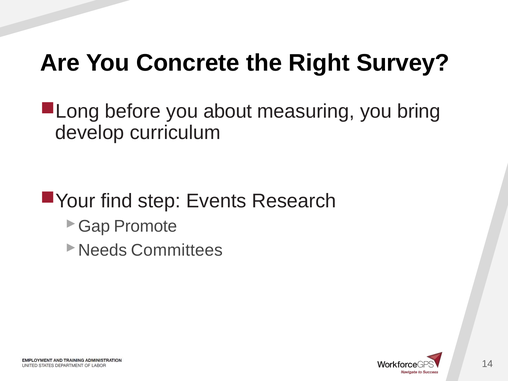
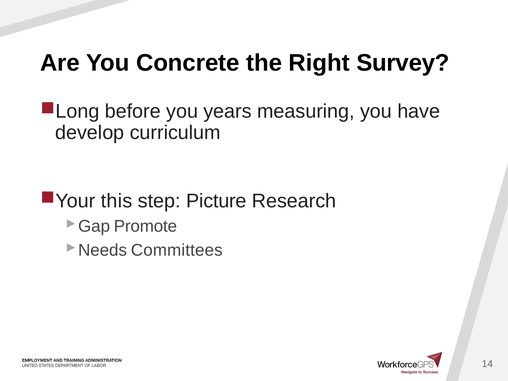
about: about -> years
bring: bring -> have
find: find -> this
Events: Events -> Picture
